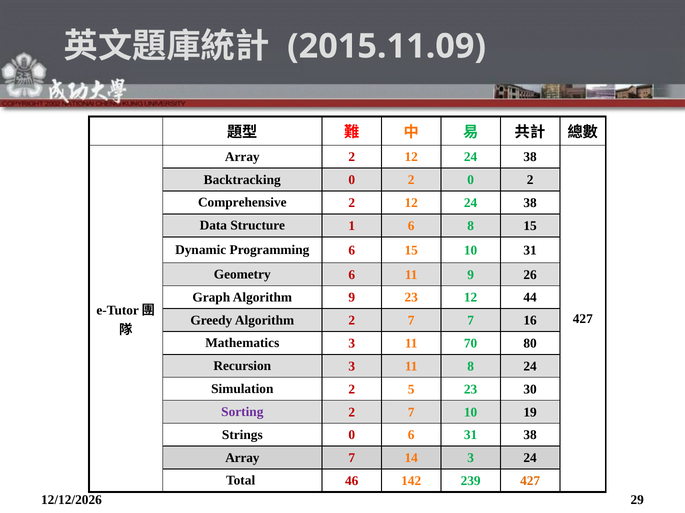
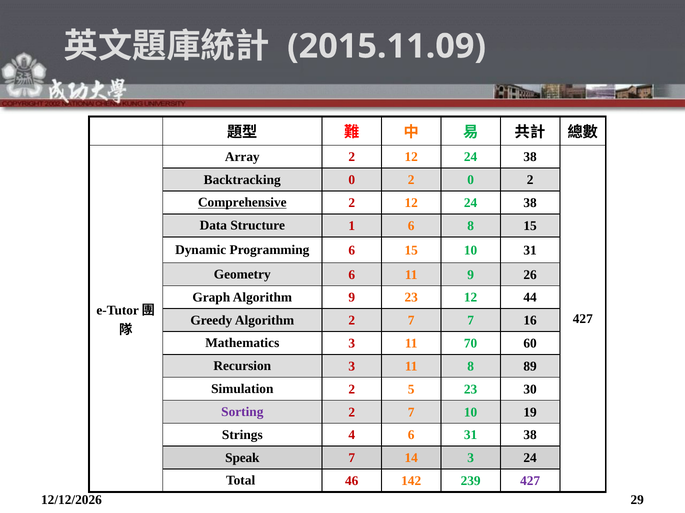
Comprehensive underline: none -> present
80: 80 -> 60
8 24: 24 -> 89
Strings 0: 0 -> 4
Array at (242, 458): Array -> Speak
427 at (530, 482) colour: orange -> purple
